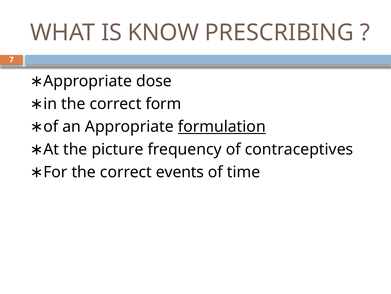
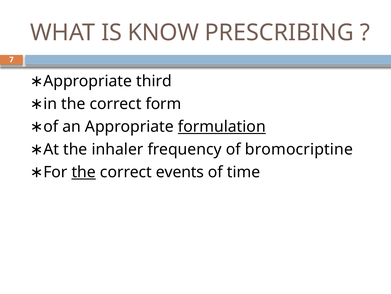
dose: dose -> third
picture: picture -> inhaler
contraceptives: contraceptives -> bromocriptine
the at (84, 172) underline: none -> present
